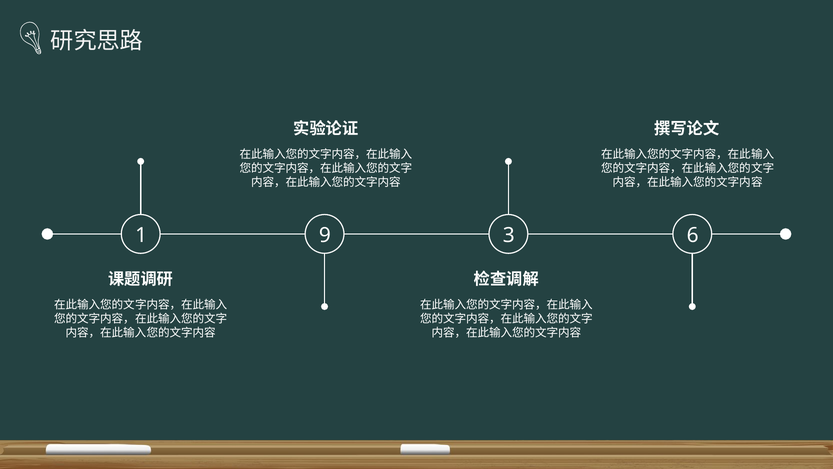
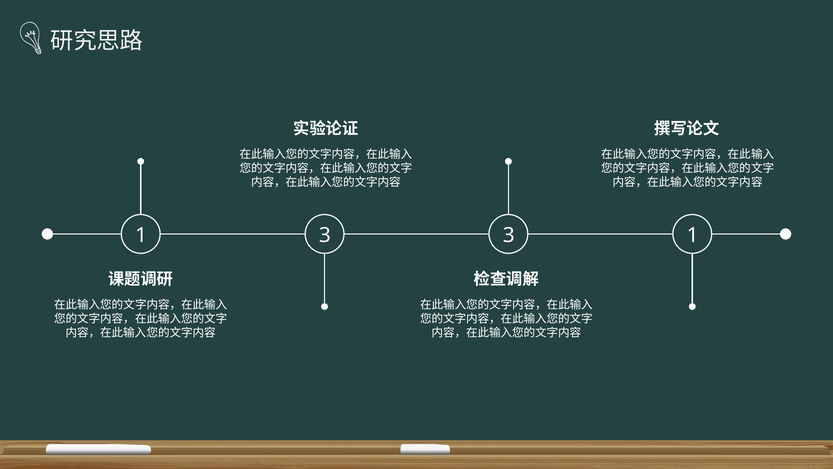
1 9: 9 -> 3
3 6: 6 -> 1
